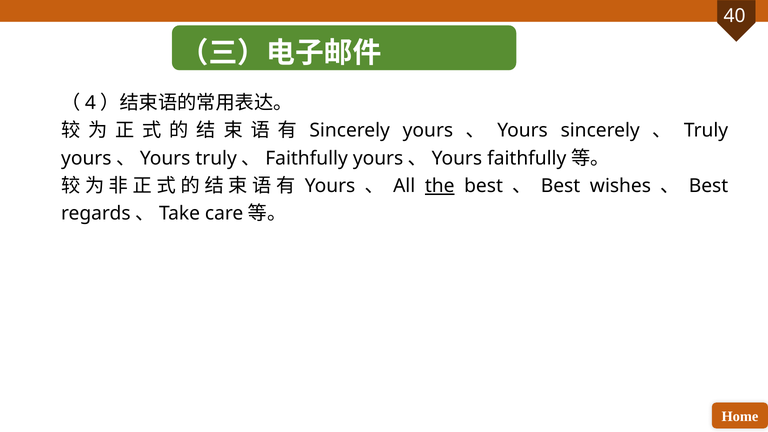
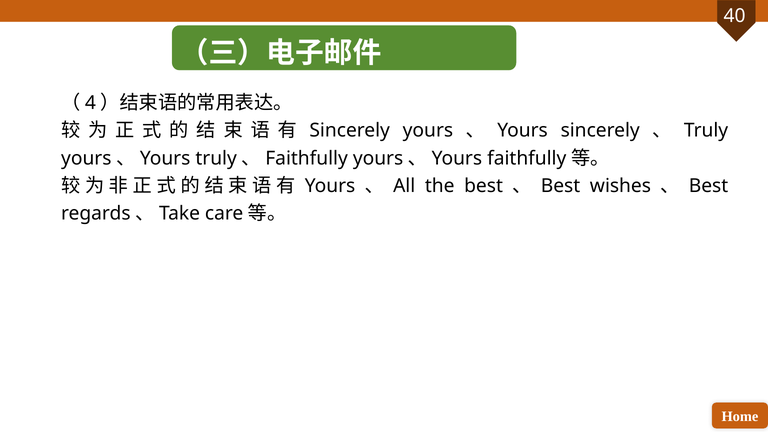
the underline: present -> none
